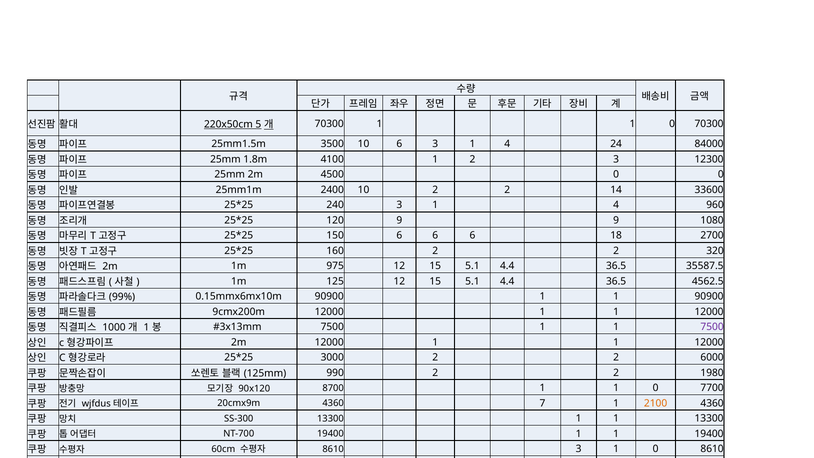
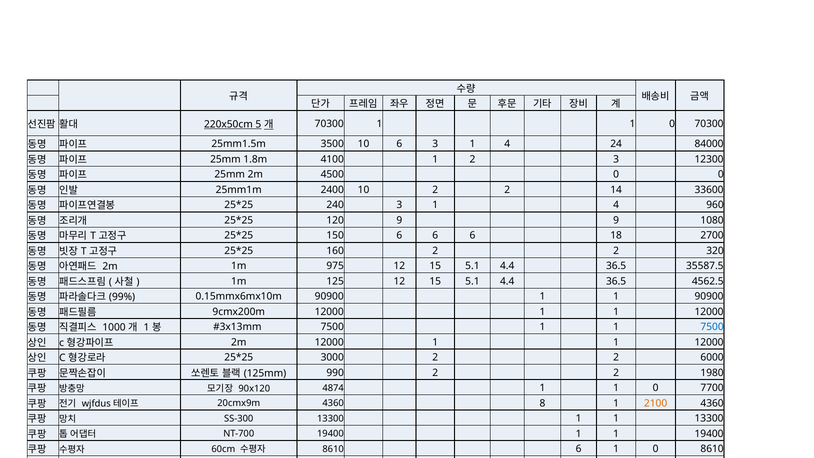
7500 at (712, 327) colour: purple -> blue
8700: 8700 -> 4874
7: 7 -> 8
8610 3: 3 -> 6
